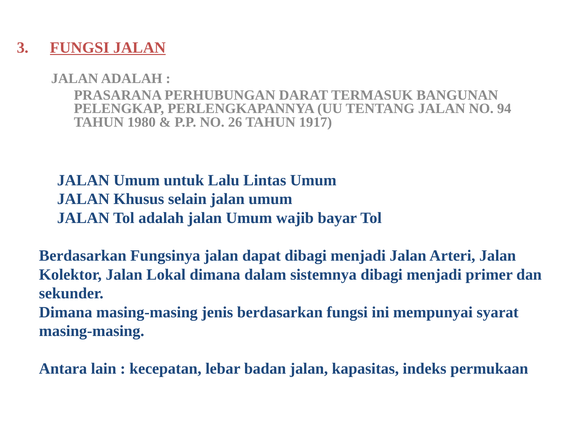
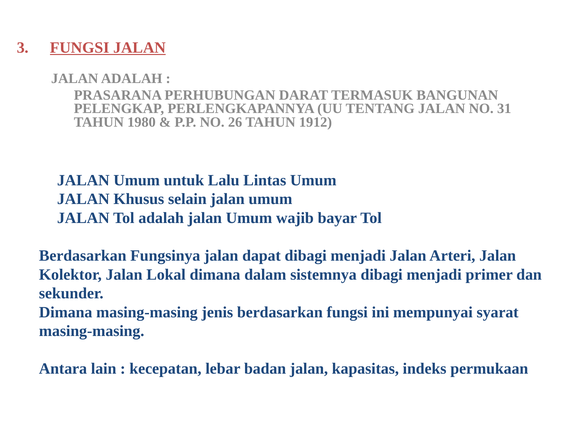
94: 94 -> 31
1917: 1917 -> 1912
